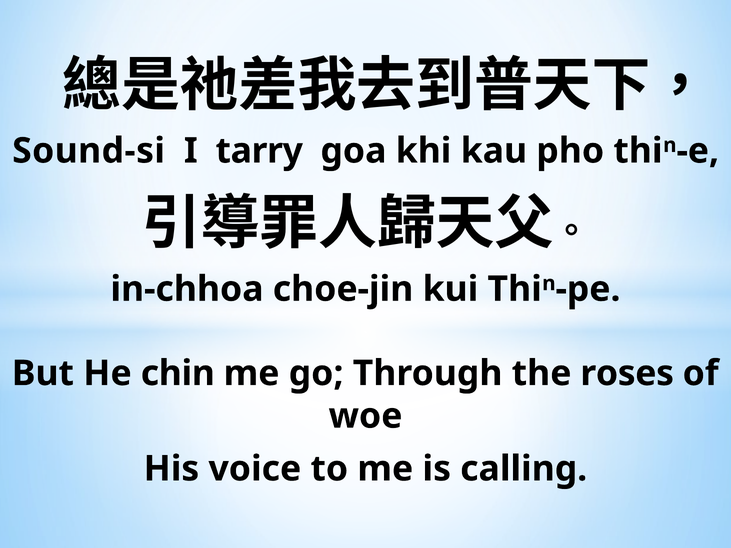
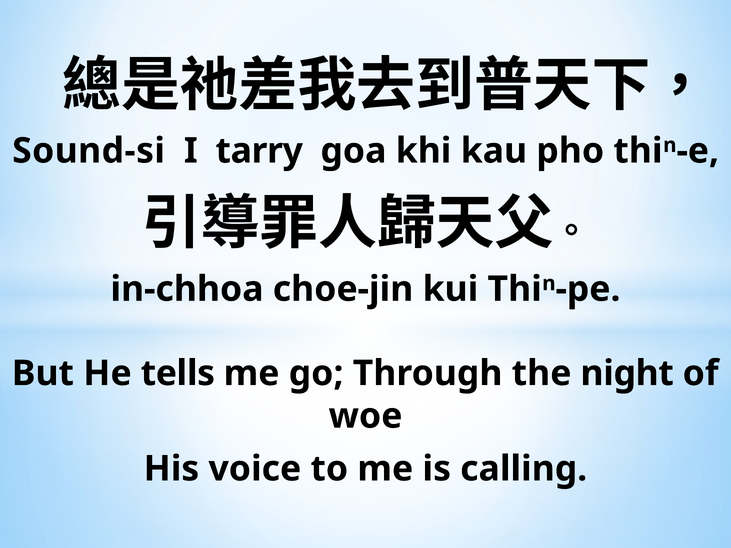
chin: chin -> tells
roses: roses -> night
